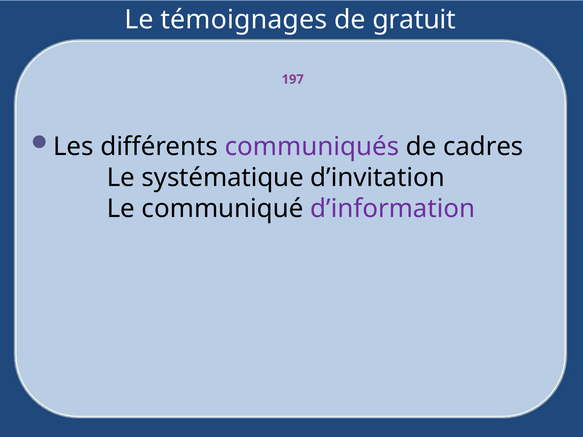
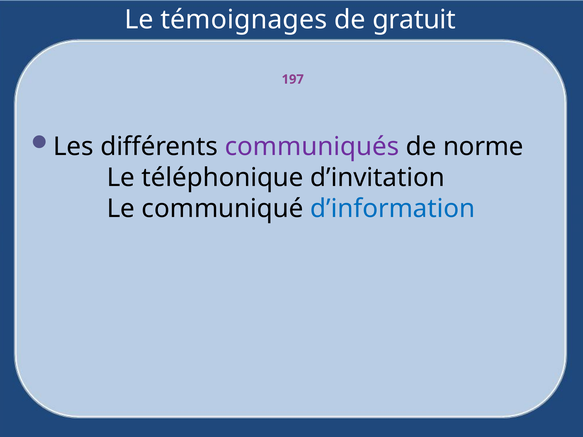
cadres: cadres -> norme
systématique: systématique -> téléphonique
d’information colour: purple -> blue
